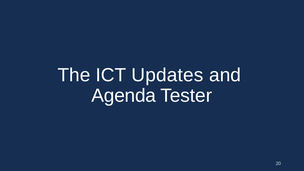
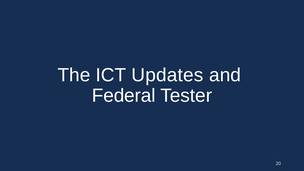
Agenda: Agenda -> Federal
